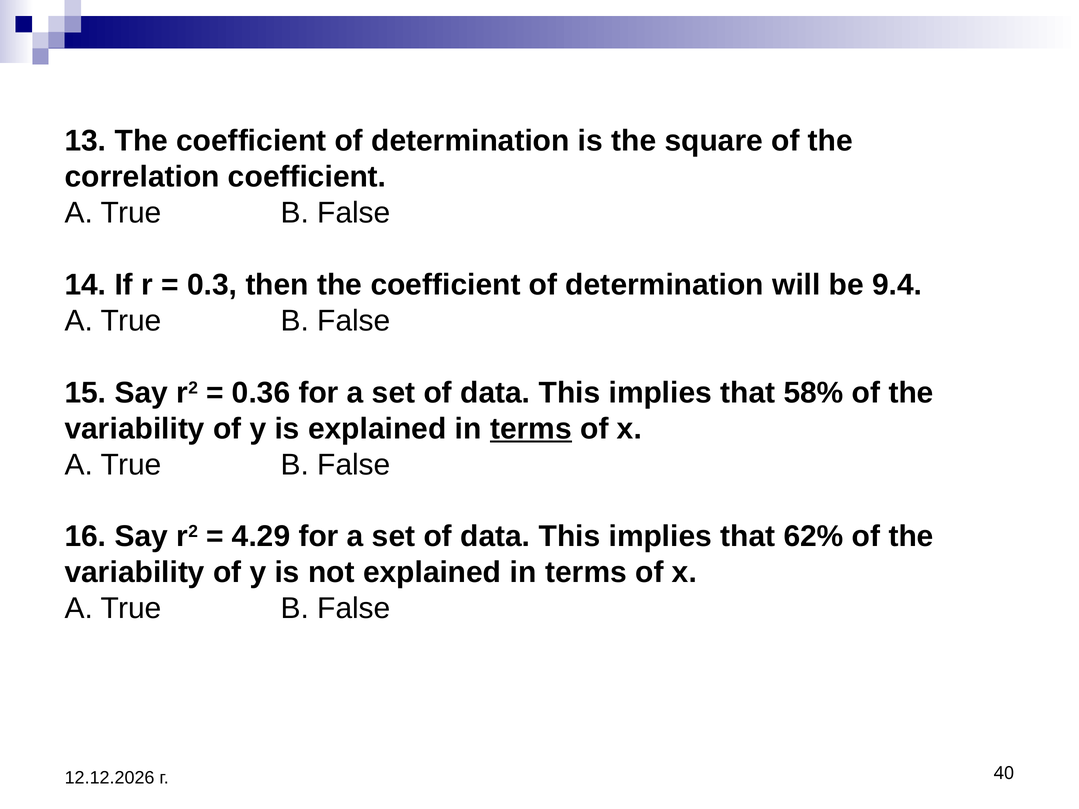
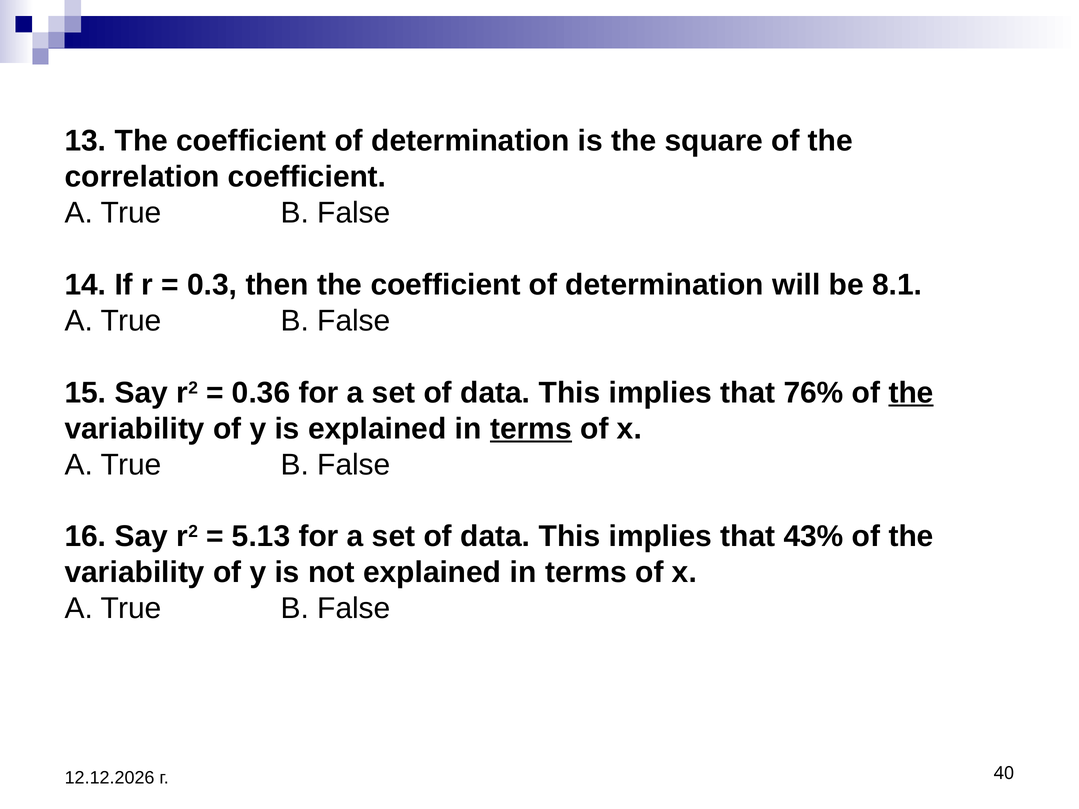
9.4: 9.4 -> 8.1
58%: 58% -> 76%
the at (911, 393) underline: none -> present
4.29: 4.29 -> 5.13
62%: 62% -> 43%
